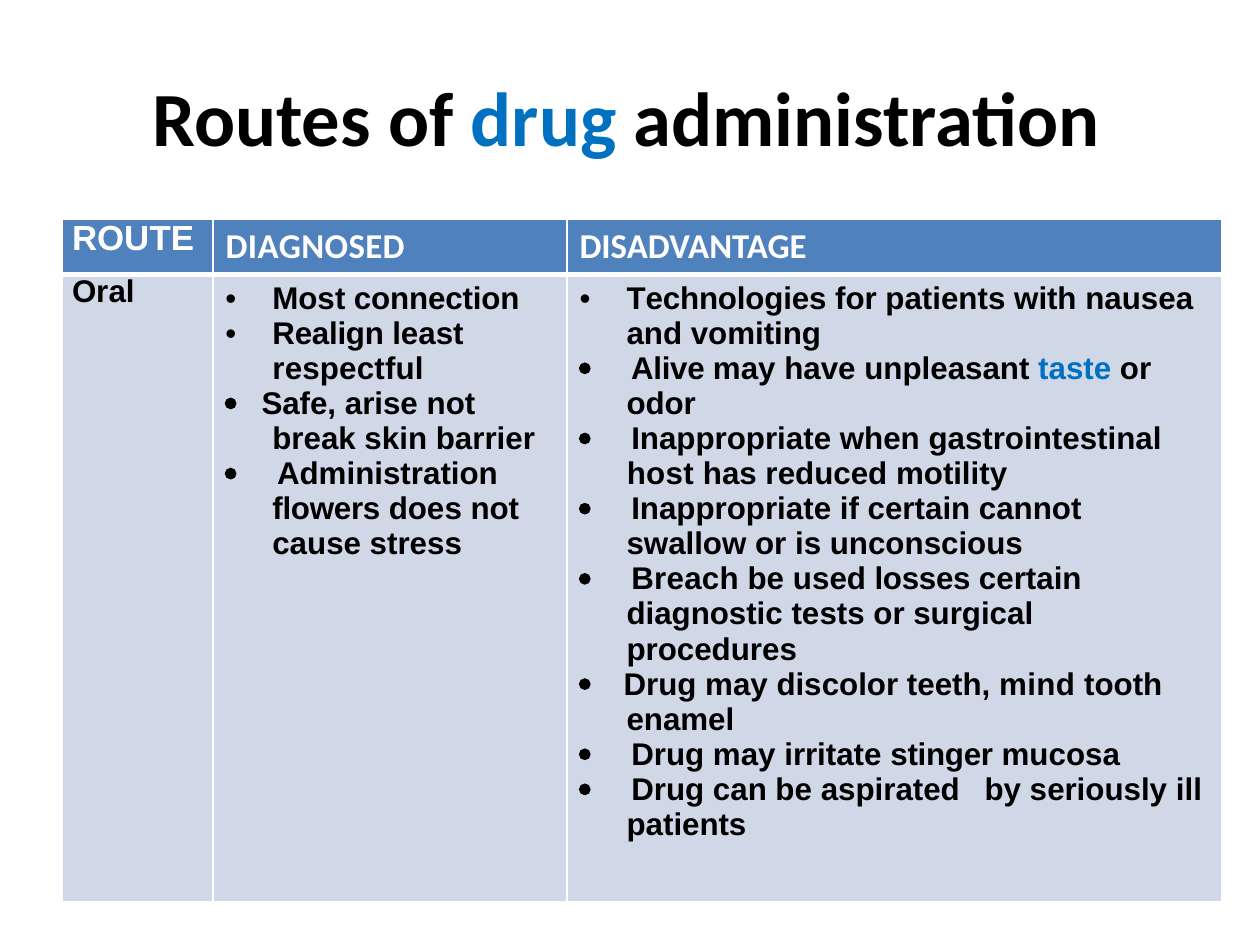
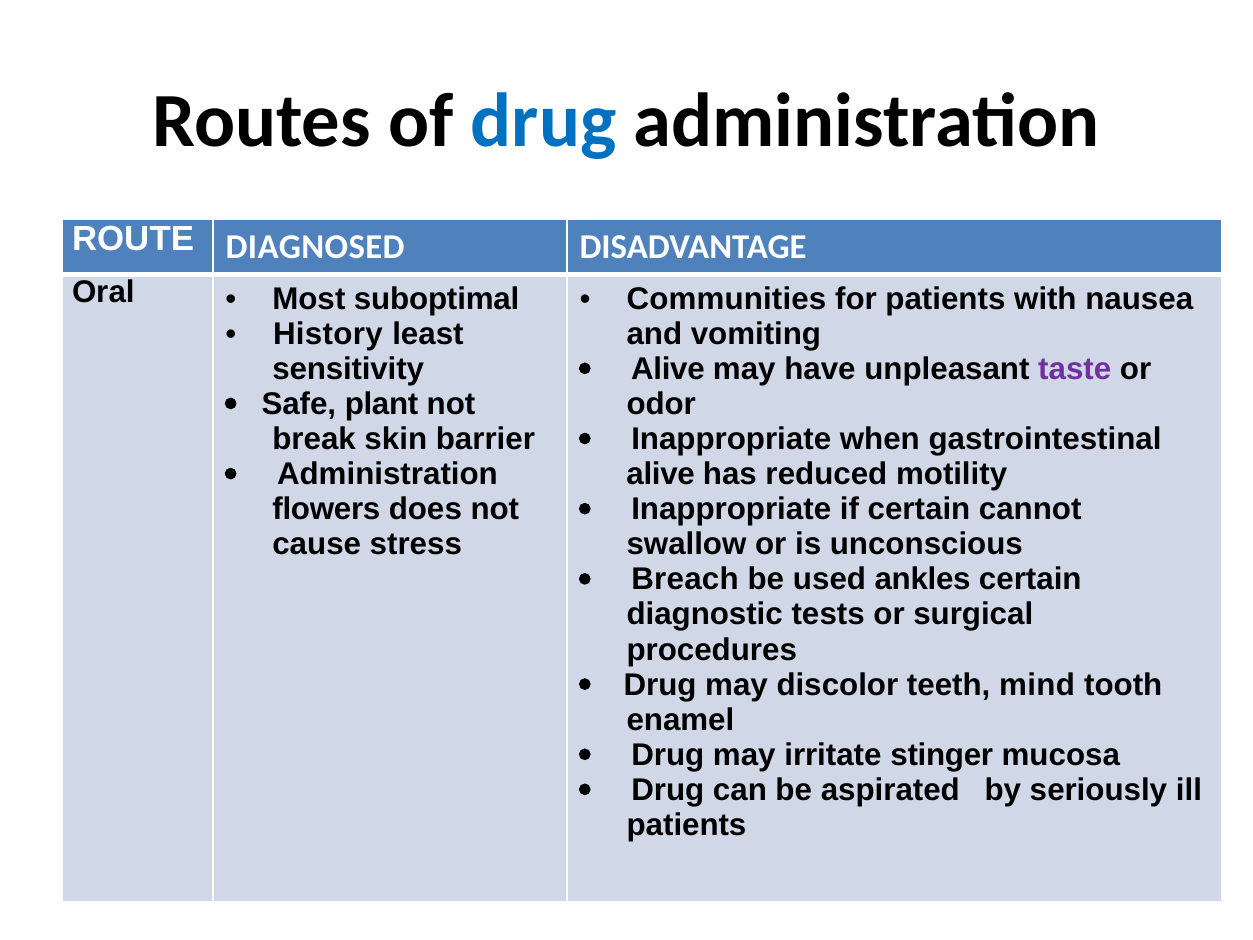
connection: connection -> suboptimal
Technologies: Technologies -> Communities
Realign: Realign -> History
respectful: respectful -> sensitivity
taste colour: blue -> purple
arise: arise -> plant
host at (660, 474): host -> alive
losses: losses -> ankles
